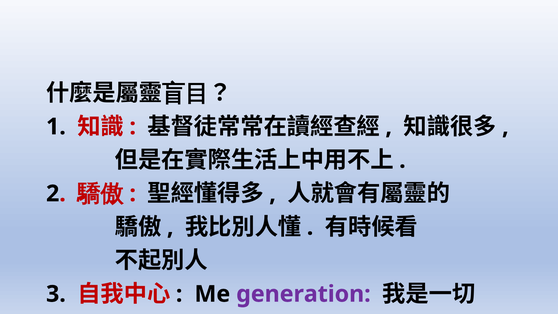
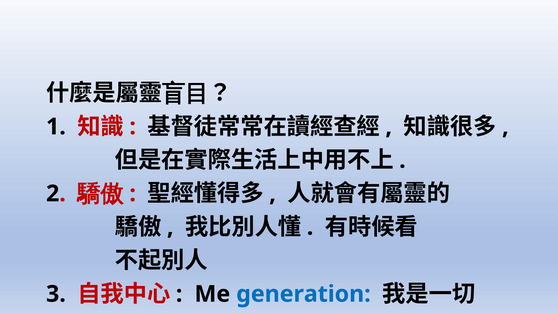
generation colour: purple -> blue
